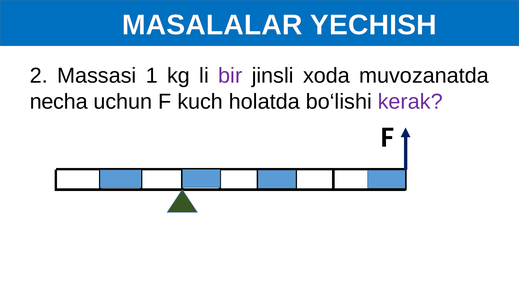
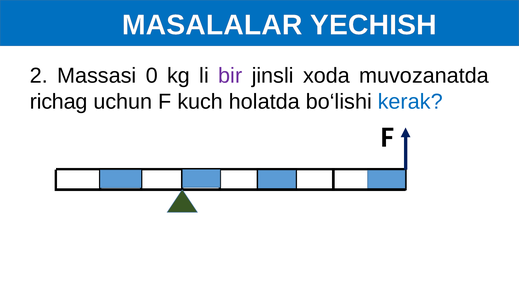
1: 1 -> 0
necha: necha -> richag
kerak colour: purple -> blue
